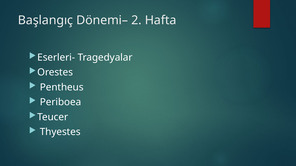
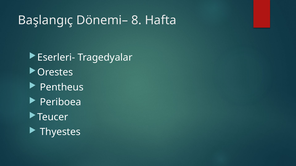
2: 2 -> 8
